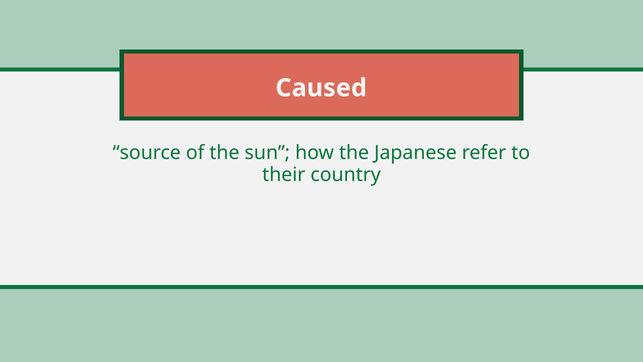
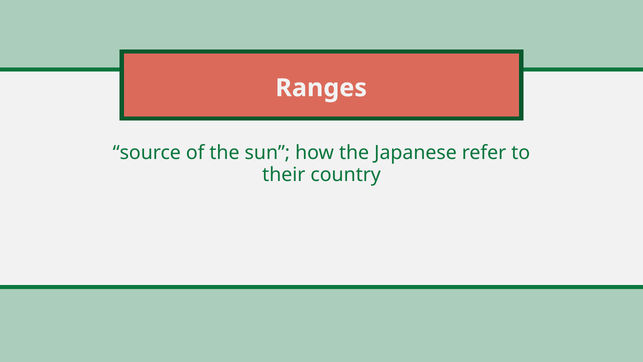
Caused: Caused -> Ranges
